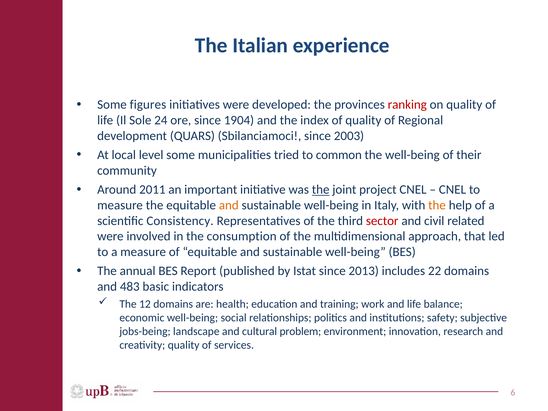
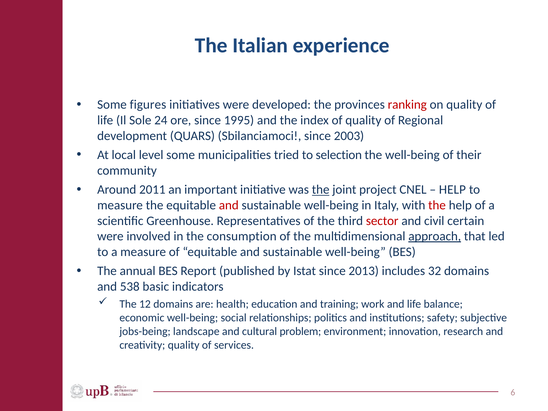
1904: 1904 -> 1995
common: common -> selection
CNEL at (452, 190): CNEL -> HELP
and at (229, 205) colour: orange -> red
the at (437, 205) colour: orange -> red
Consistency: Consistency -> Greenhouse
related: related -> certain
approach underline: none -> present
22: 22 -> 32
483: 483 -> 538
